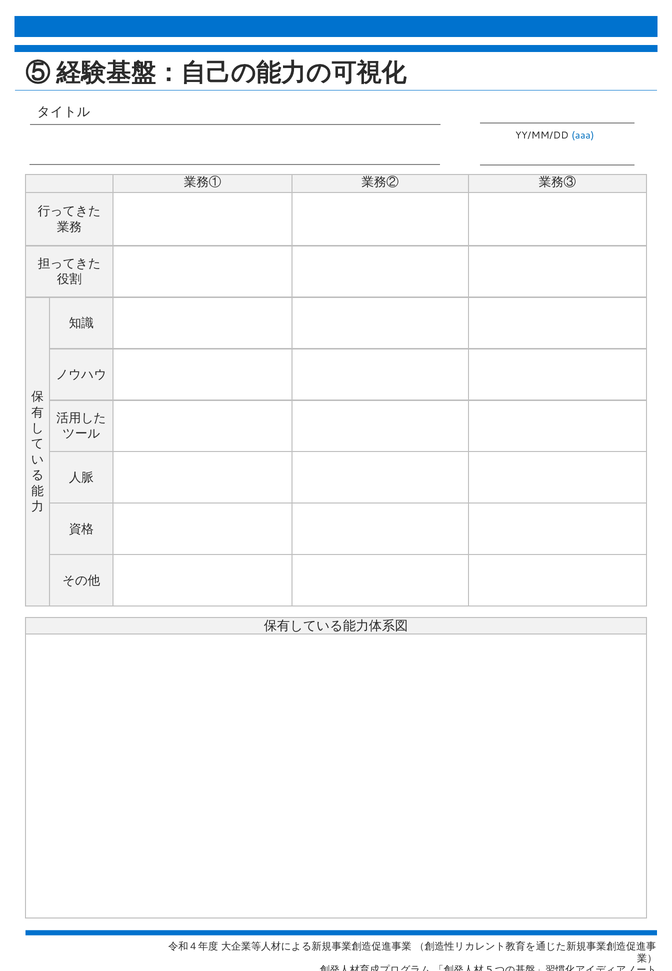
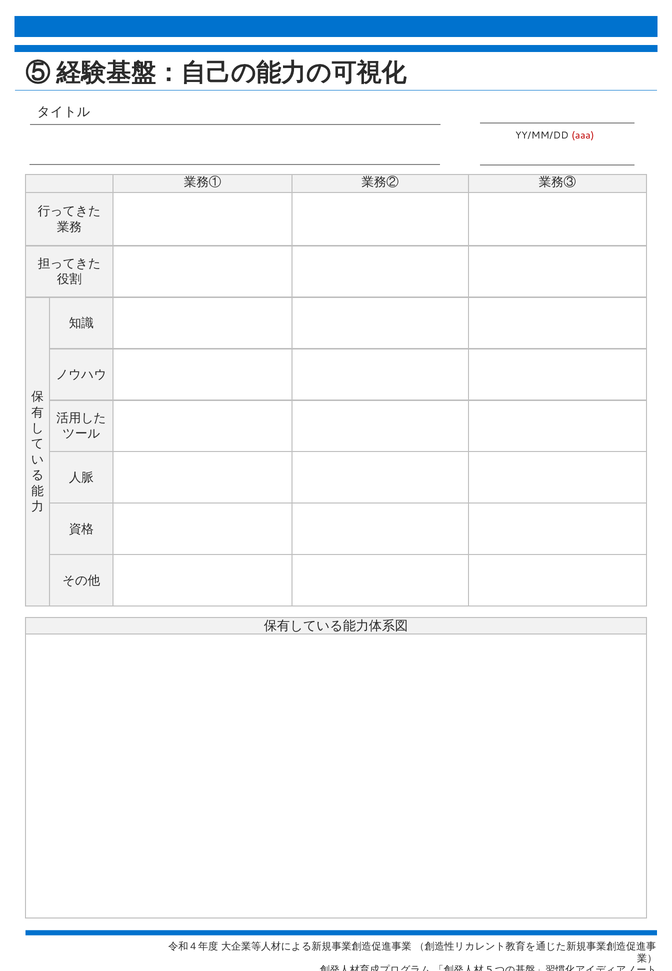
aaa colour: blue -> red
